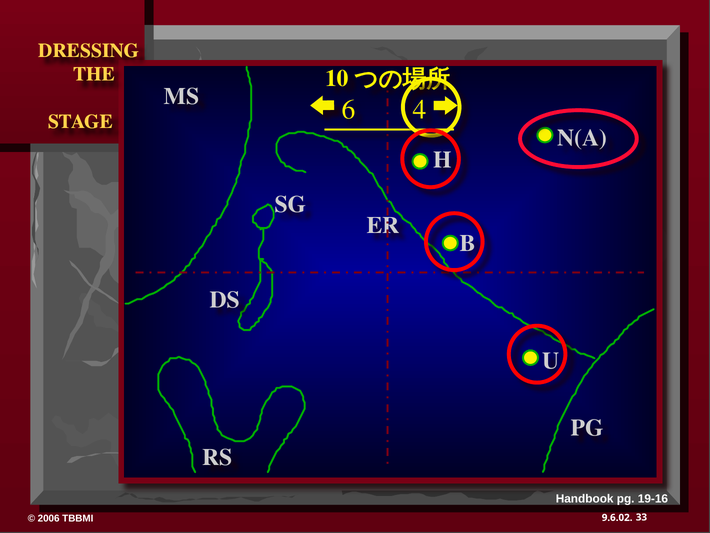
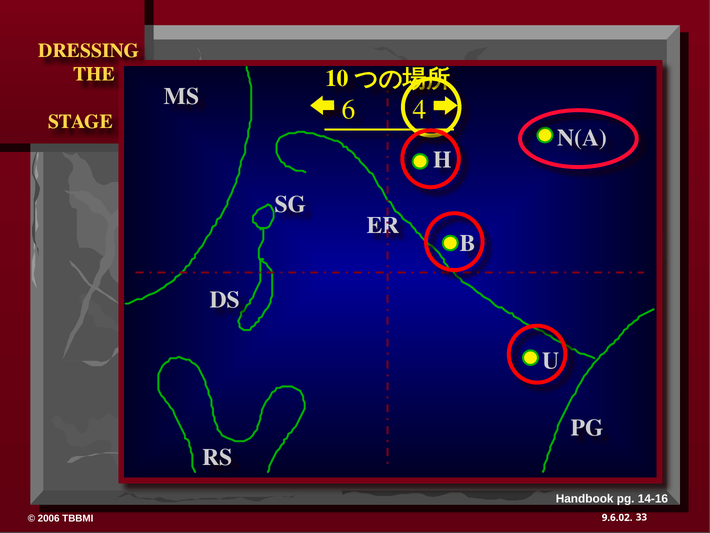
19-16: 19-16 -> 14-16
